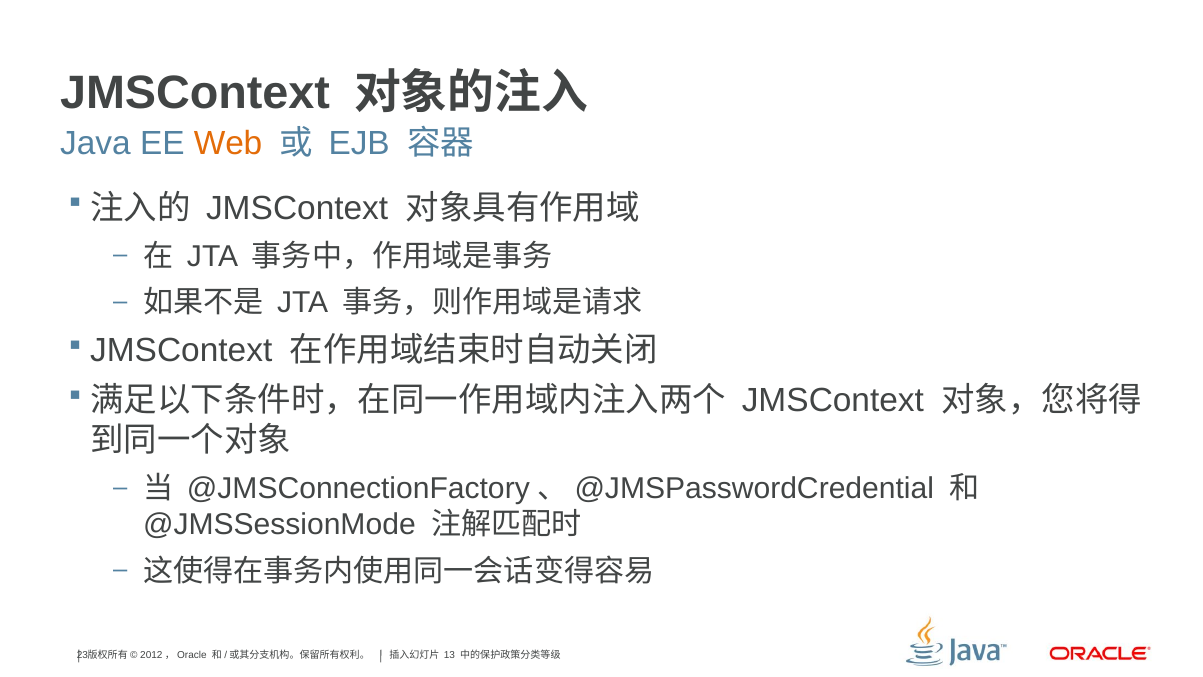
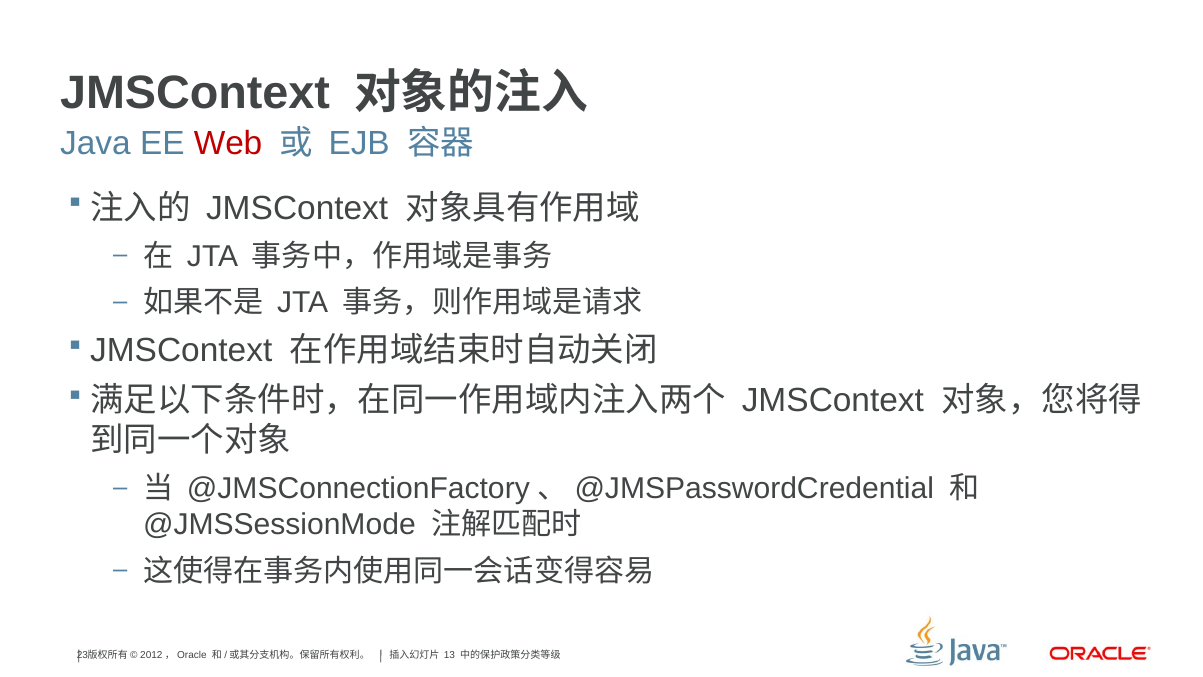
Web colour: orange -> red
